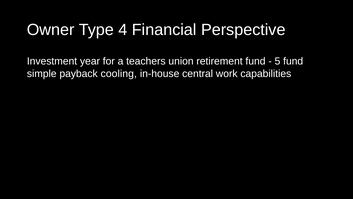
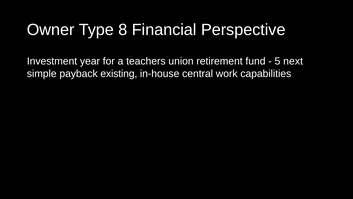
4: 4 -> 8
5 fund: fund -> next
cooling: cooling -> existing
